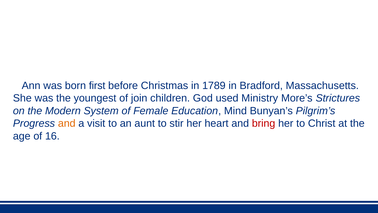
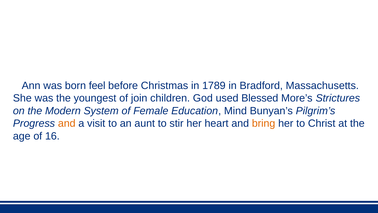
first: first -> feel
Ministry: Ministry -> Blessed
bring colour: red -> orange
